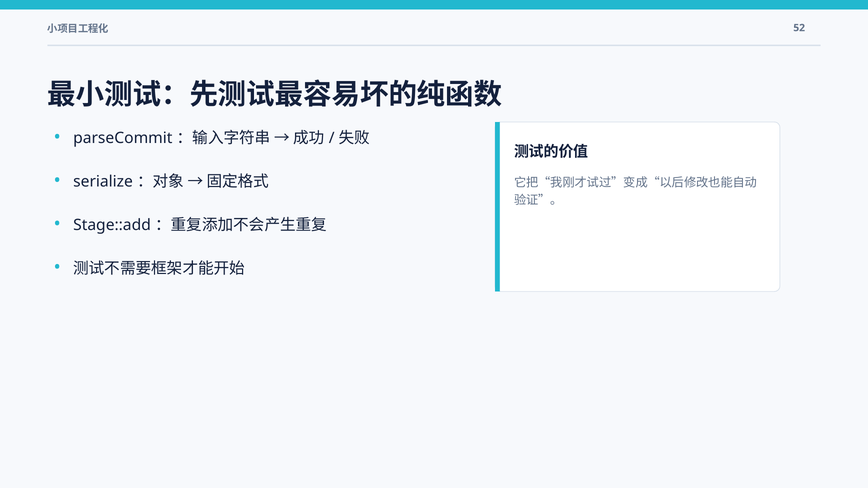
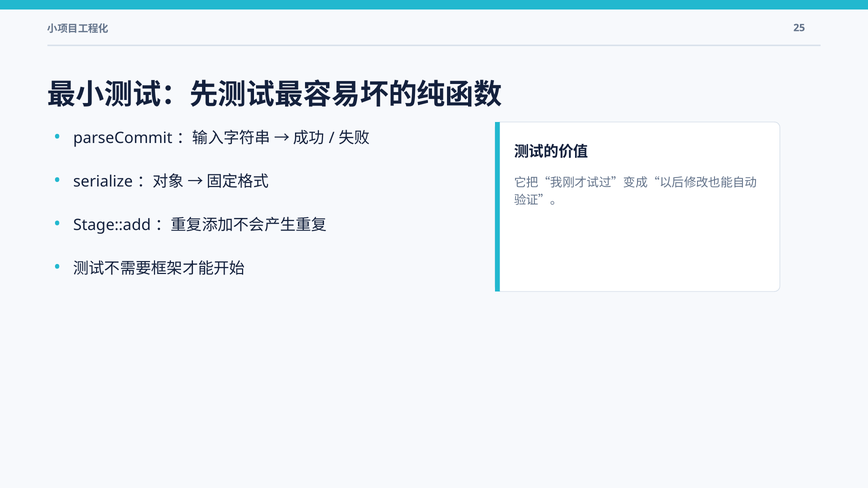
52: 52 -> 25
